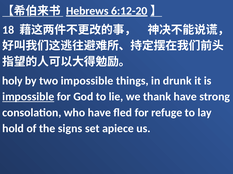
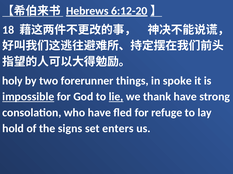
two impossible: impossible -> forerunner
drunk: drunk -> spoke
lie underline: none -> present
apiece: apiece -> enters
